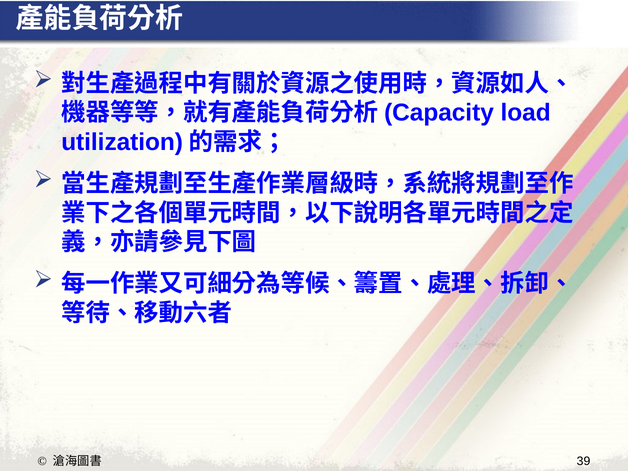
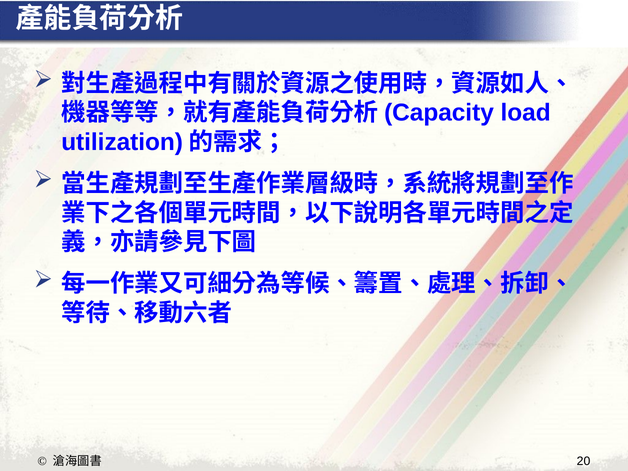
39: 39 -> 20
